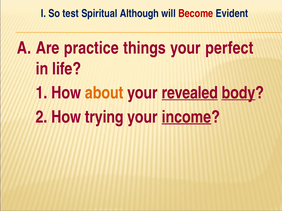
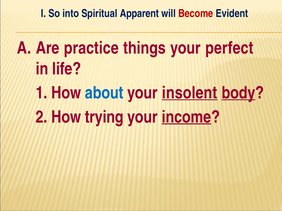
test: test -> into
Although: Although -> Apparent
about colour: orange -> blue
revealed: revealed -> insolent
